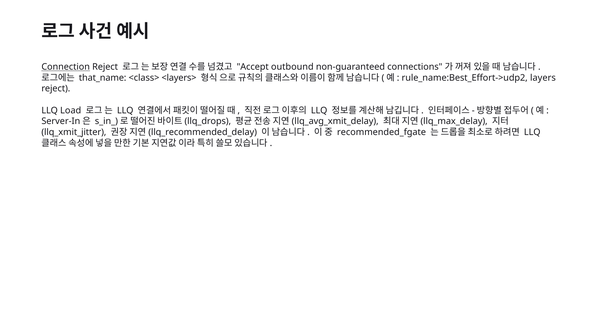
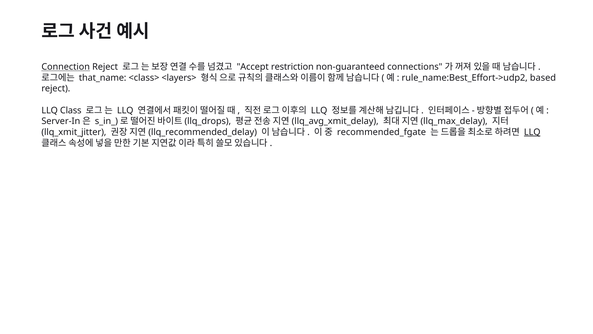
outbound: outbound -> restriction
layers: layers -> based
Load: Load -> Class
LLQ at (532, 132) underline: none -> present
